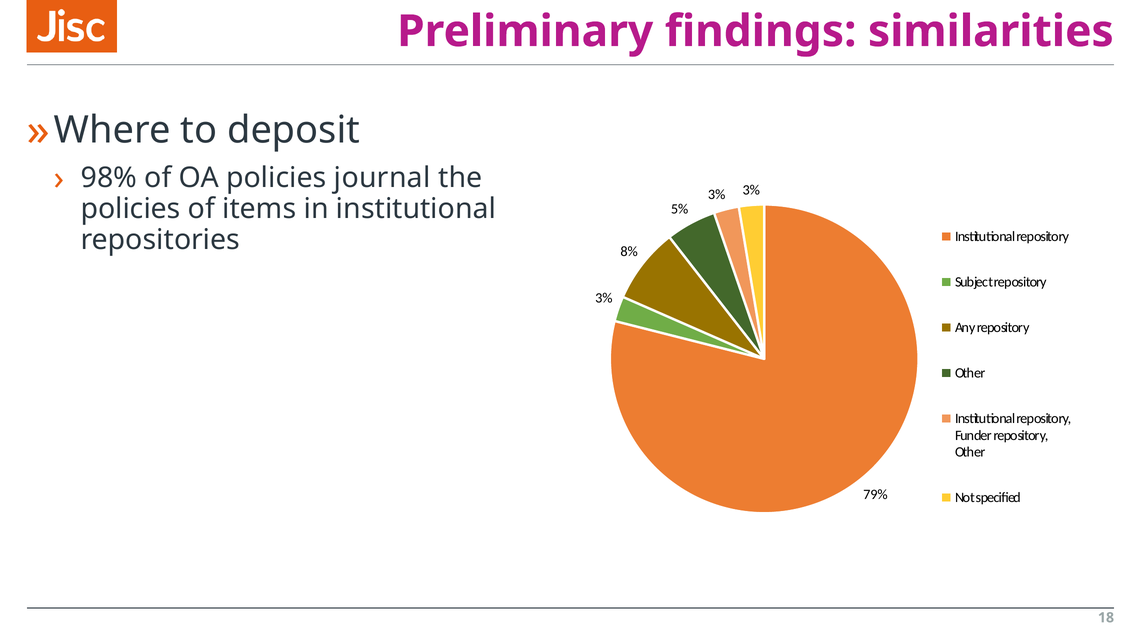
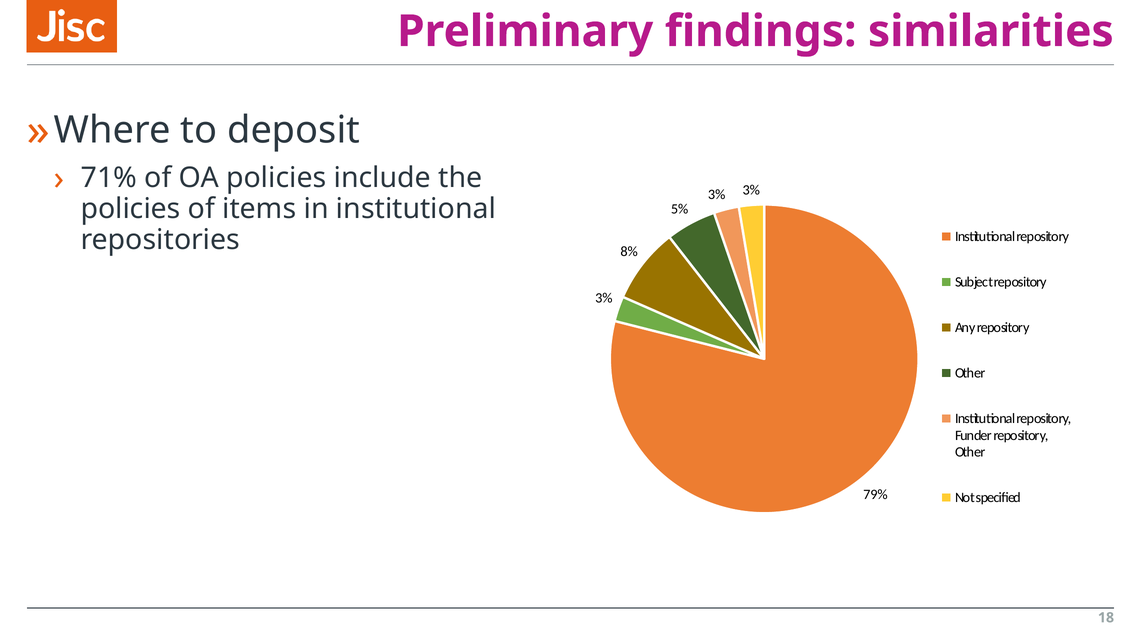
98%: 98% -> 71%
journal: journal -> include
